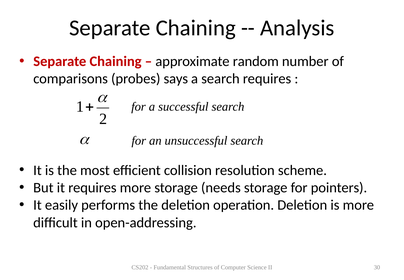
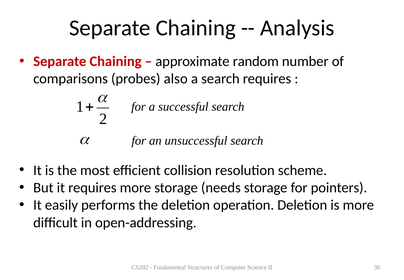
says: says -> also
